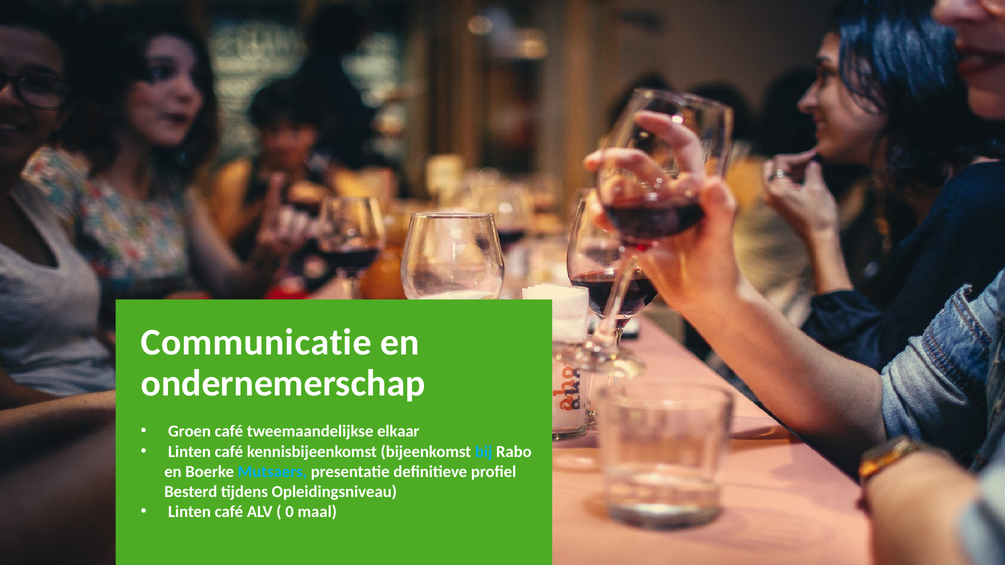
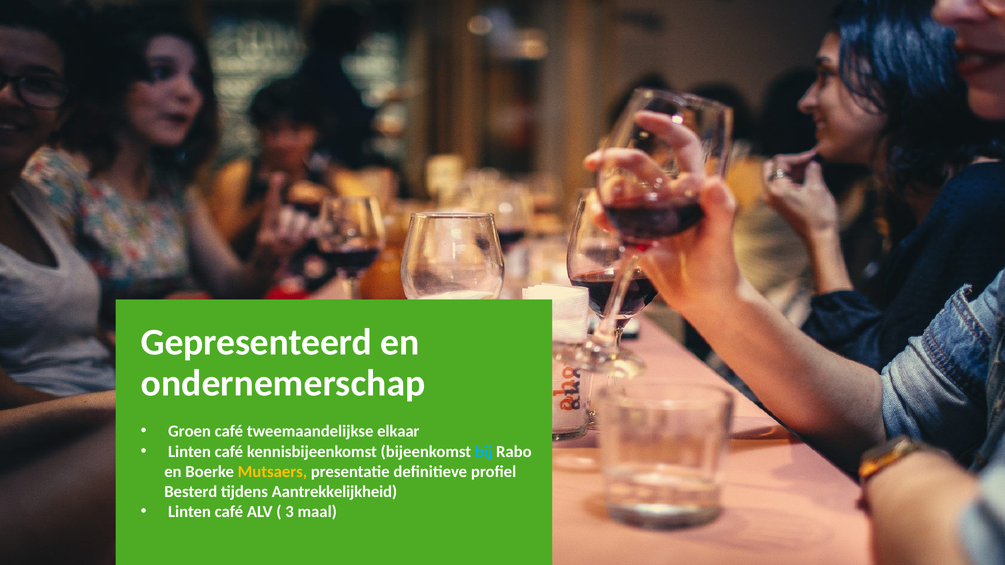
Communicatie: Communicatie -> Gepresenteerd
Mutsaers colour: light blue -> yellow
Opleidingsniveau: Opleidingsniveau -> Aantrekkelijkheid
0: 0 -> 3
